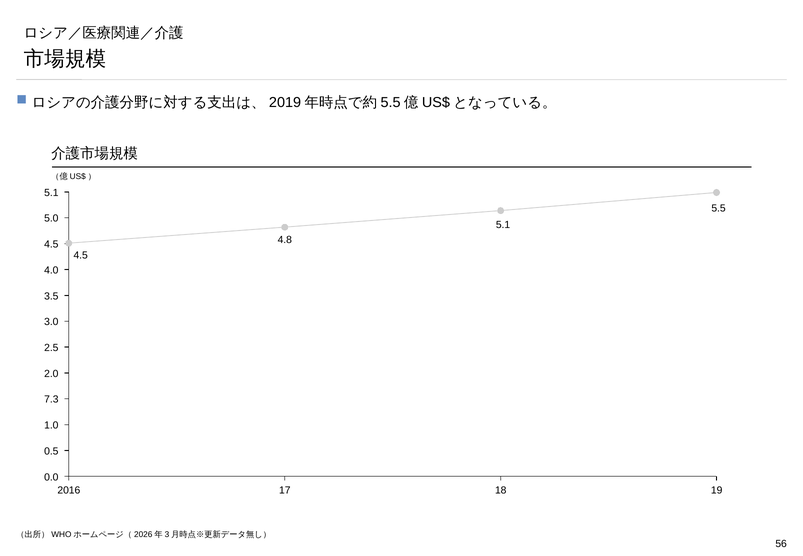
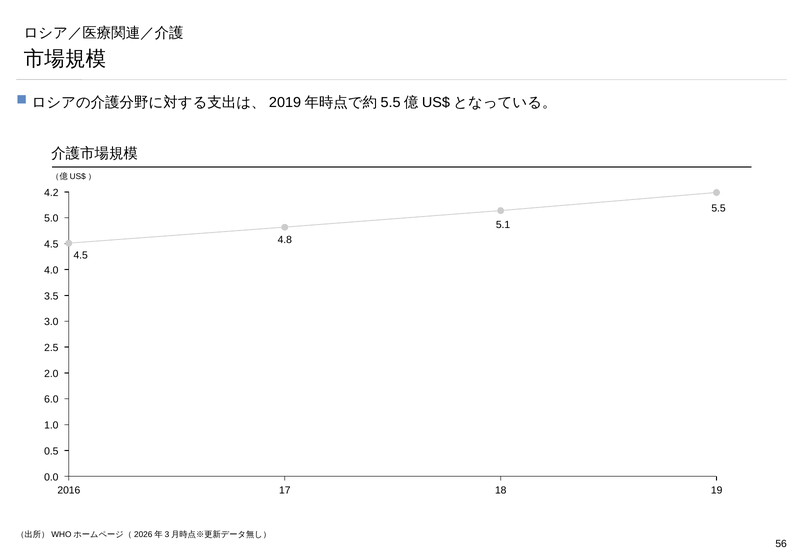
5.1 at (51, 193): 5.1 -> 4.2
7.3: 7.3 -> 6.0
